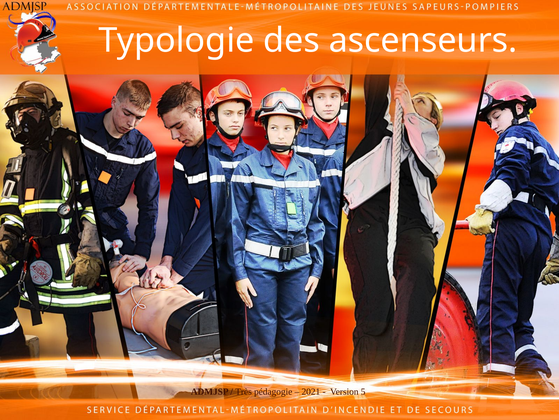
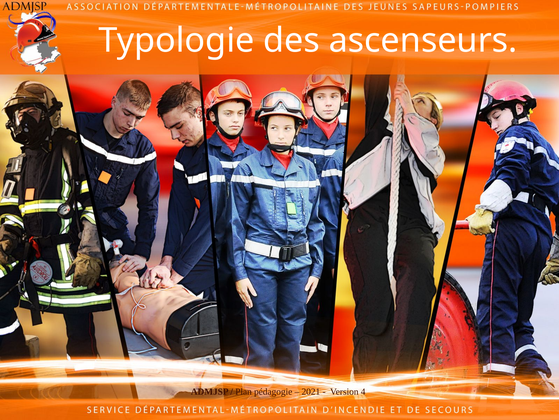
Très: Très -> Plan
5: 5 -> 4
